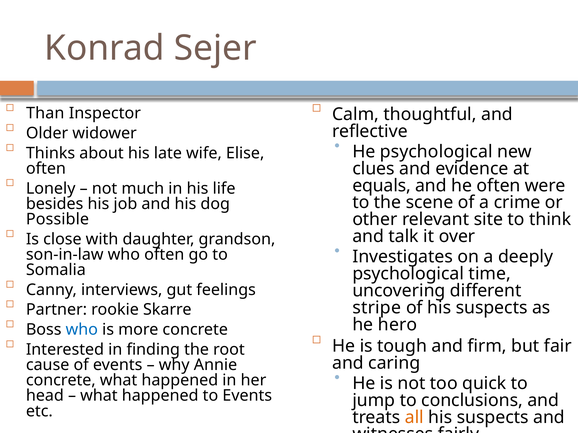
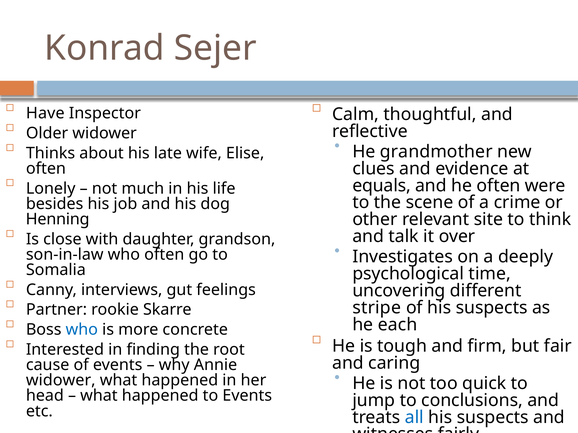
Than: Than -> Have
He psychological: psychological -> grandmother
Possible: Possible -> Henning
hero: hero -> each
concrete at (61, 381): concrete -> widower
all colour: orange -> blue
